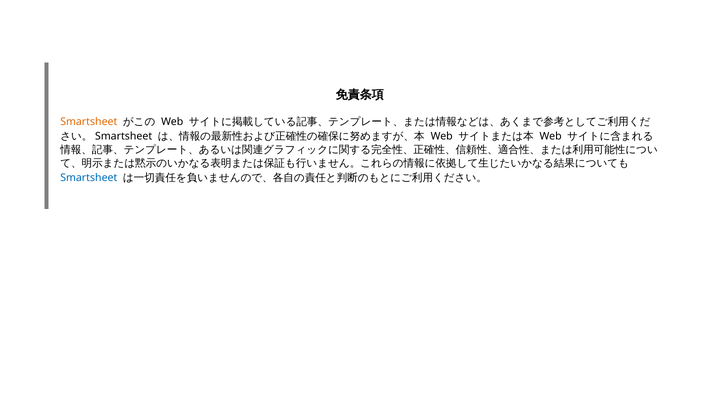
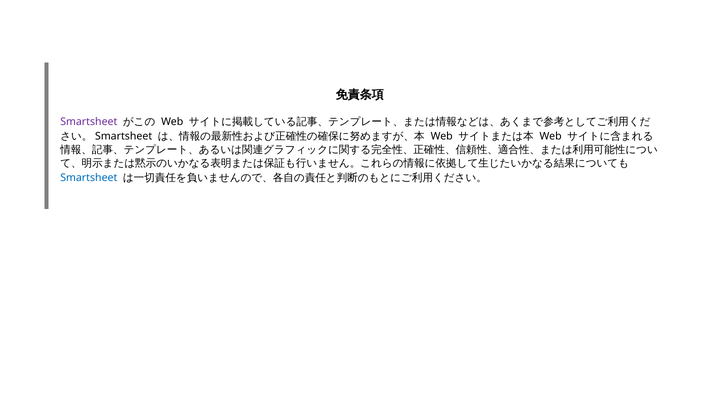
Smartsheet at (89, 122) colour: orange -> purple
